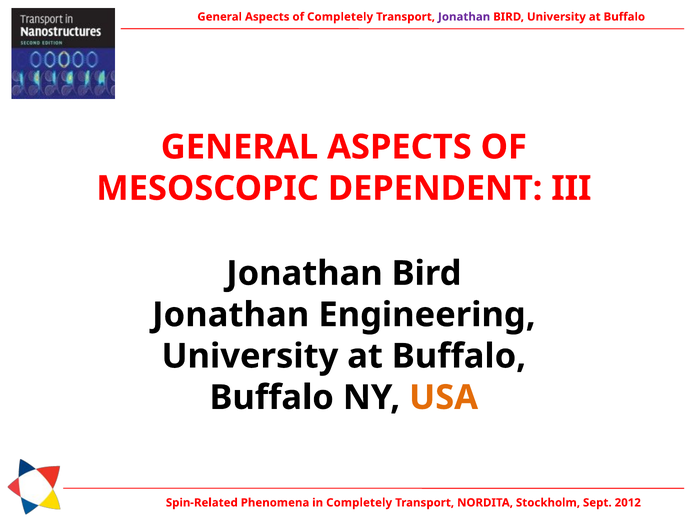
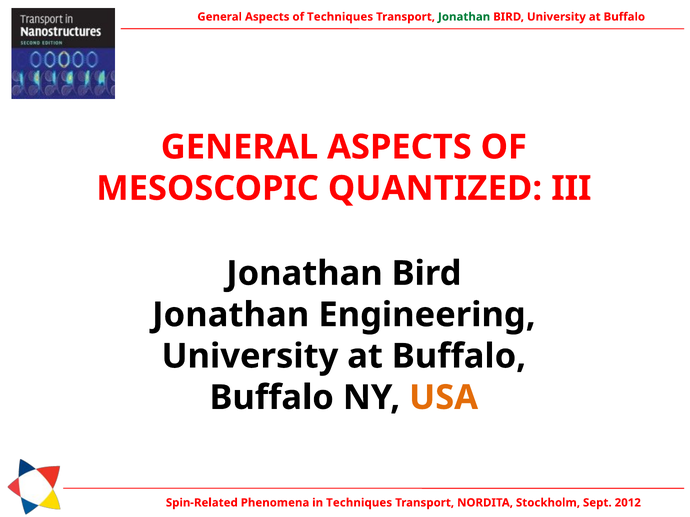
of Completely: Completely -> Techniques
Jonathan at (464, 17) colour: purple -> green
DEPENDENT: DEPENDENT -> QUANTIZED
Completely at (359, 503): Completely -> Techniques
